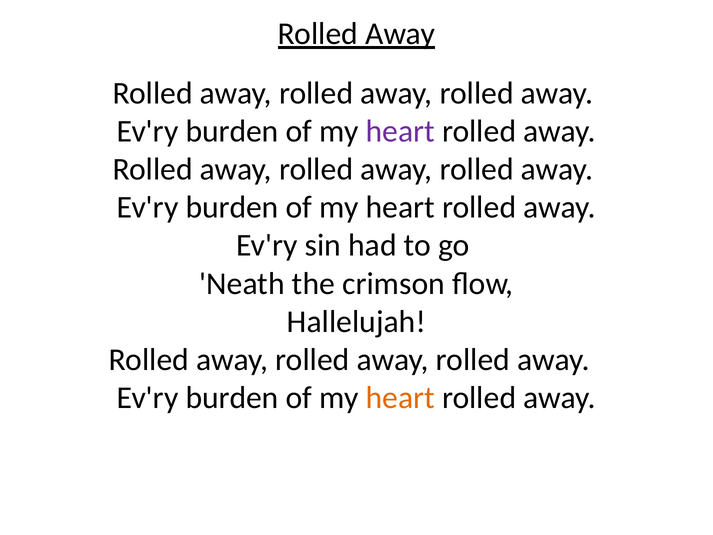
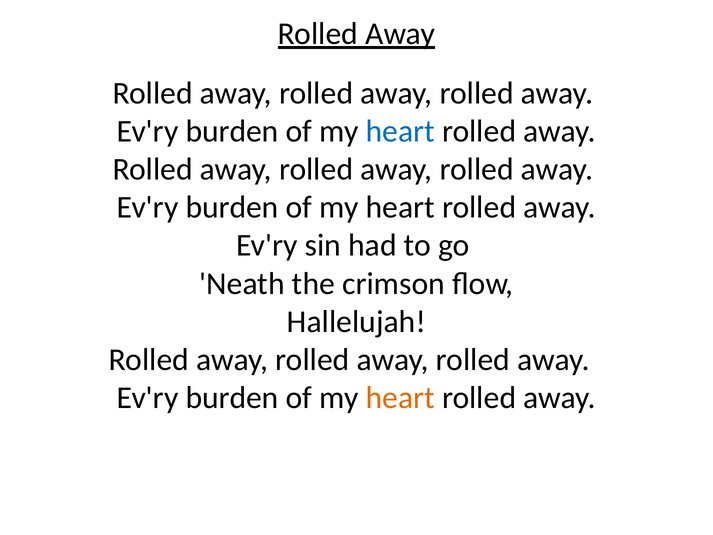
heart at (400, 131) colour: purple -> blue
